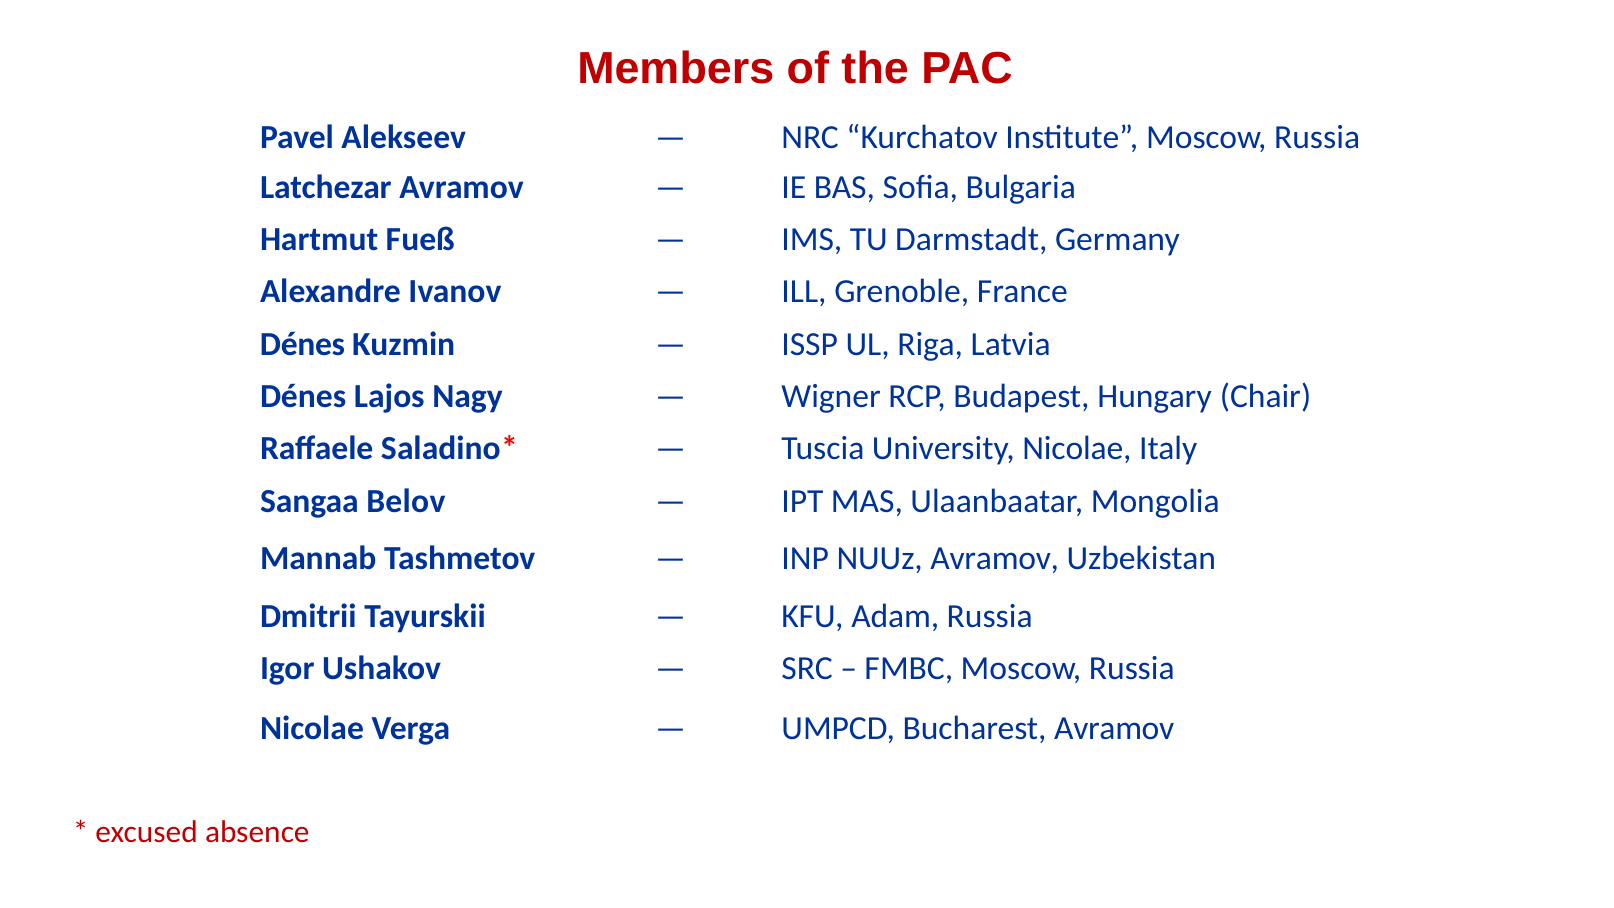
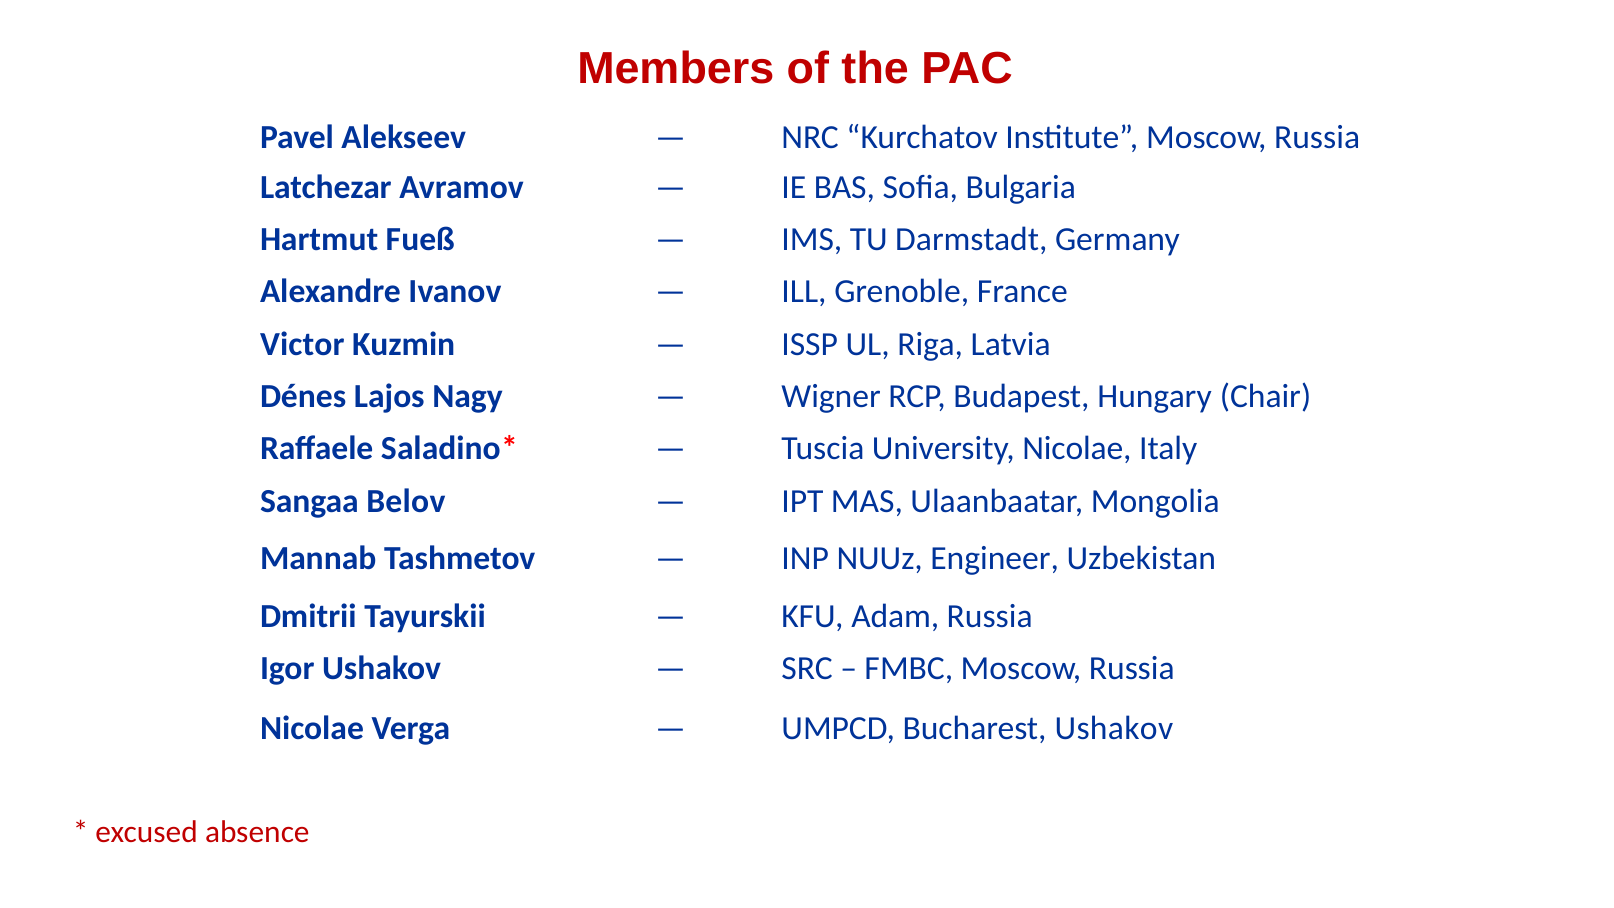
Dénes at (302, 344): Dénes -> Victor
NUUz Avramov: Avramov -> Engineer
Bucharest Avramov: Avramov -> Ushakov
